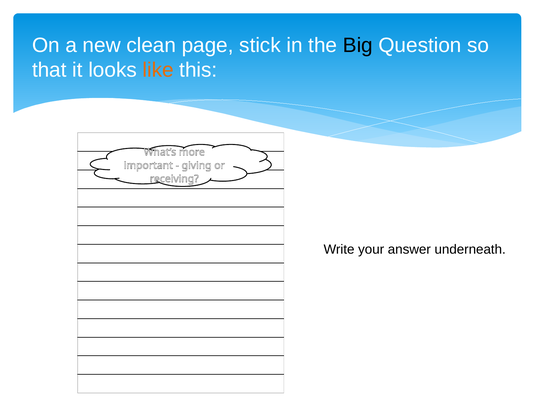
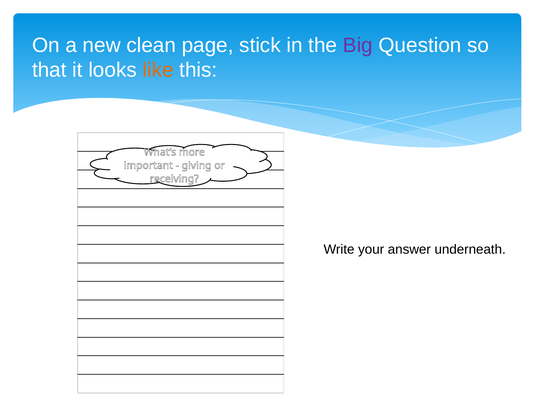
Big colour: black -> purple
